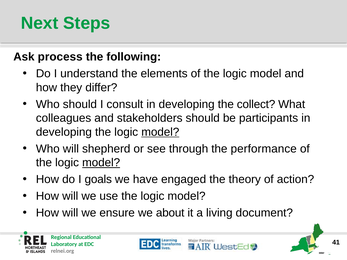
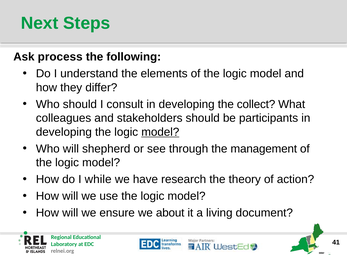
performance: performance -> management
model at (101, 163) underline: present -> none
goals: goals -> while
engaged: engaged -> research
